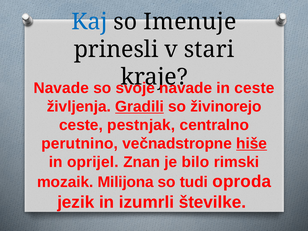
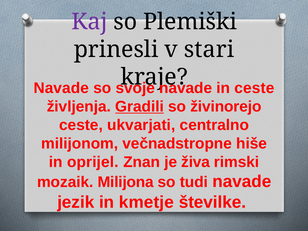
Kaj colour: blue -> purple
Imenuje: Imenuje -> Plemiški
pestnjak: pestnjak -> ukvarjati
perutnino: perutnino -> milijonom
hiše underline: present -> none
bilo: bilo -> živa
tudi oproda: oproda -> navade
izumrli: izumrli -> kmetje
